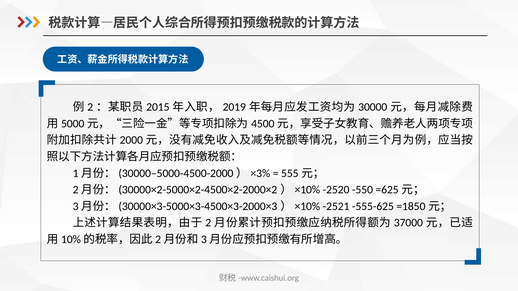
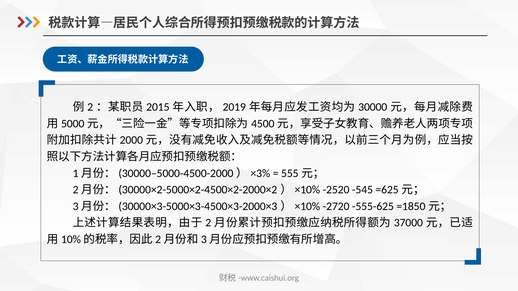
-550: -550 -> -545
-2521: -2521 -> -2720
